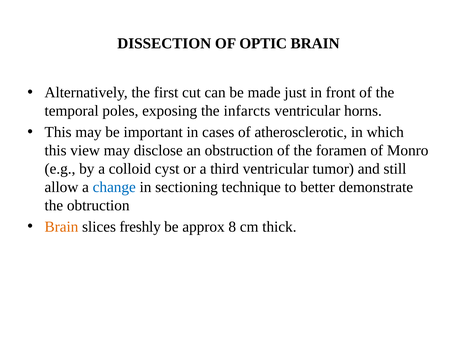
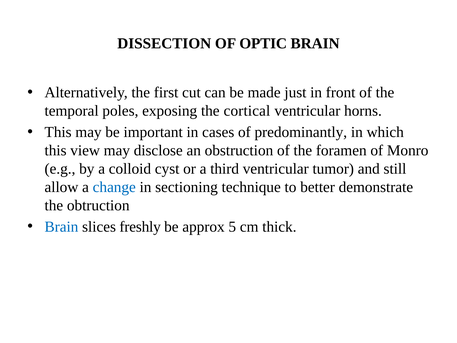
infarcts: infarcts -> cortical
atherosclerotic: atherosclerotic -> predominantly
Brain at (61, 227) colour: orange -> blue
8: 8 -> 5
